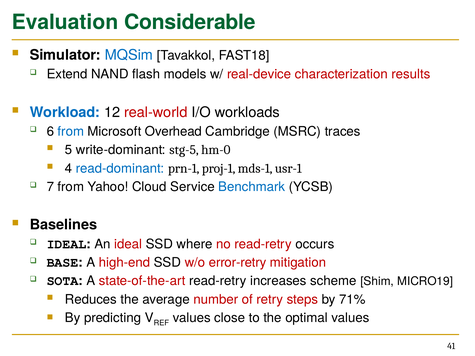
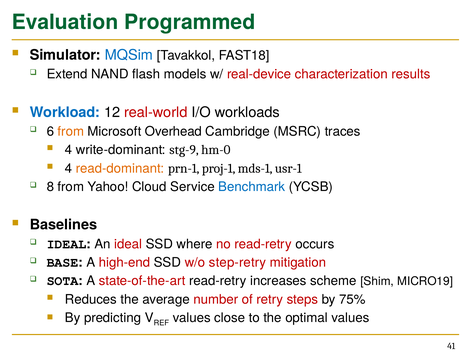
Considerable: Considerable -> Programmed
from at (71, 131) colour: blue -> orange
5 at (69, 150): 5 -> 4
stg-5: stg-5 -> stg-9
read-dominant colour: blue -> orange
7: 7 -> 8
error-retry: error-retry -> step-retry
71%: 71% -> 75%
